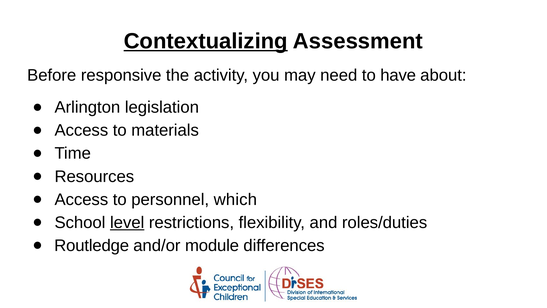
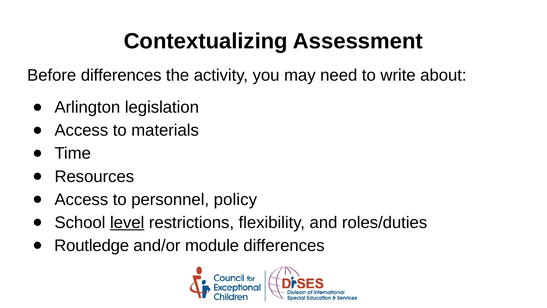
Contextualizing underline: present -> none
Before responsive: responsive -> differences
have: have -> write
which: which -> policy
